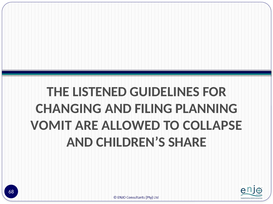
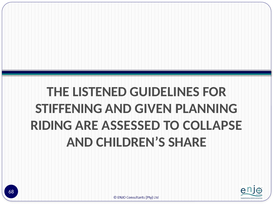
CHANGING: CHANGING -> STIFFENING
FILING: FILING -> GIVEN
VOMIT: VOMIT -> RIDING
ALLOWED: ALLOWED -> ASSESSED
